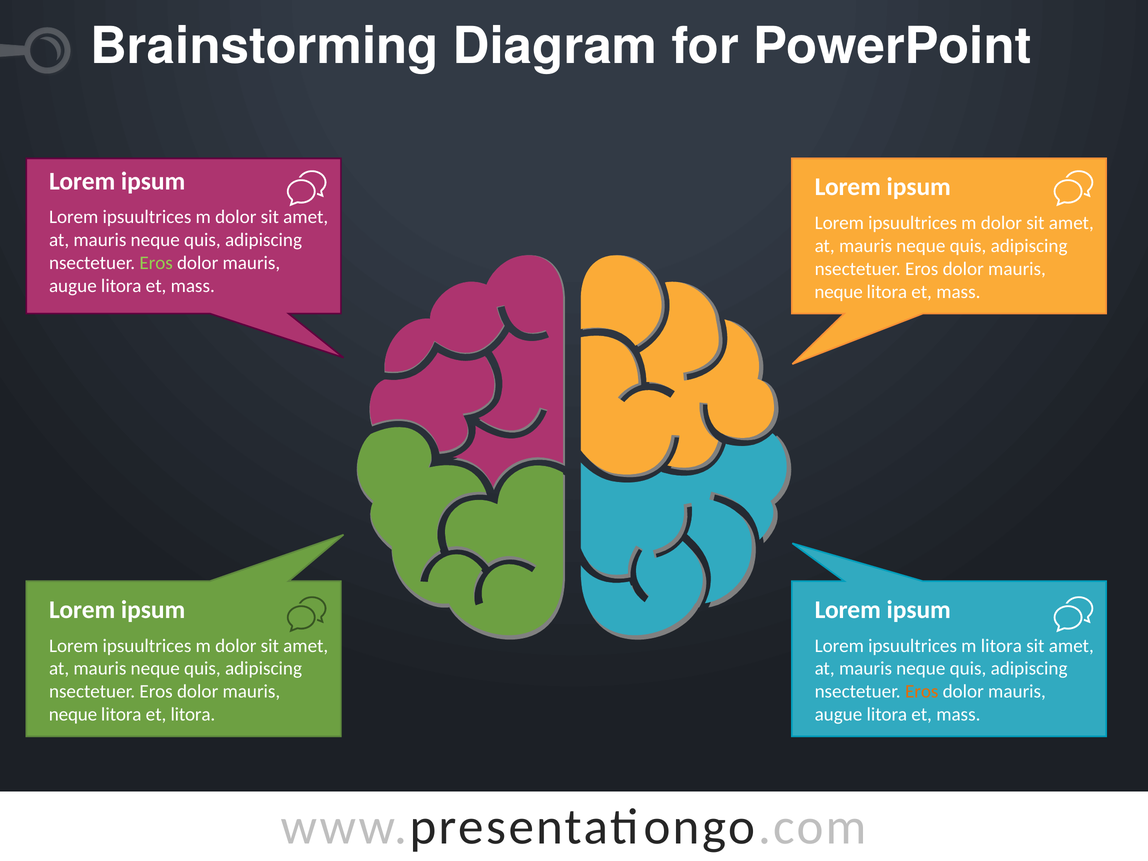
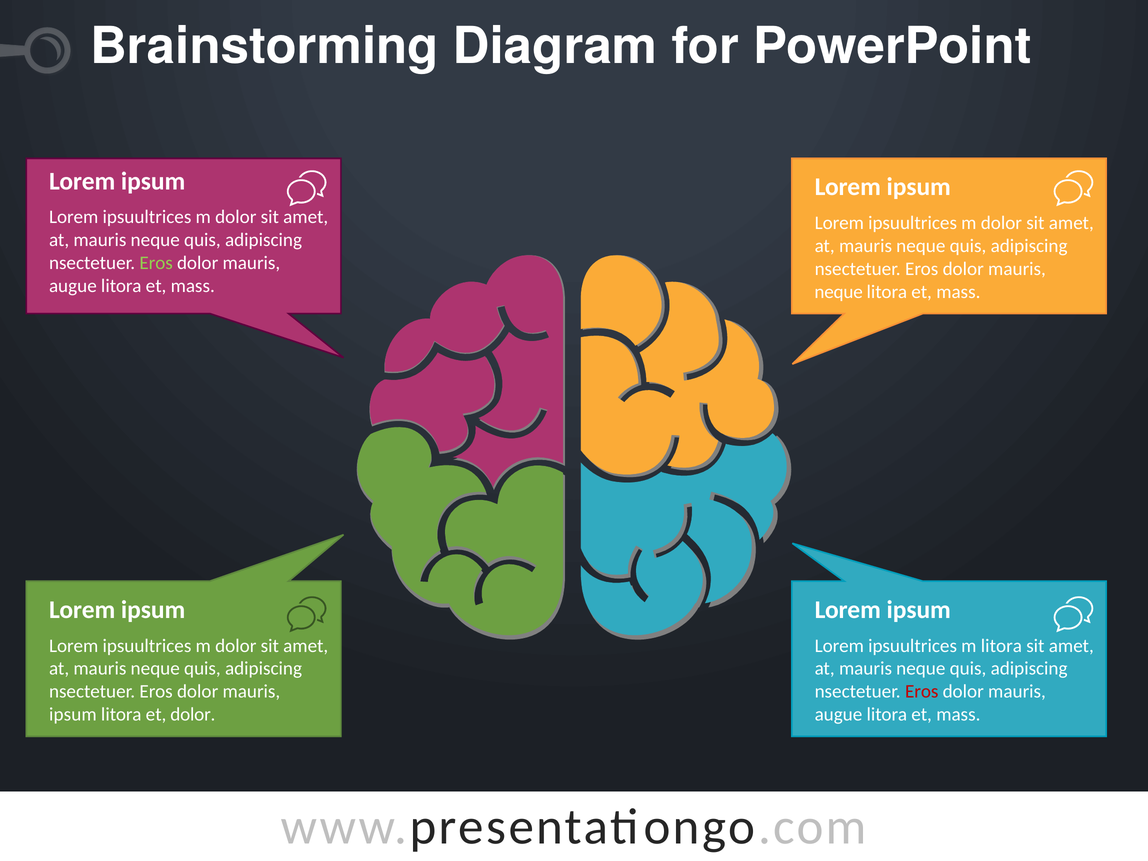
Eros at (922, 692) colour: orange -> red
neque at (73, 715): neque -> ipsum
et litora: litora -> dolor
